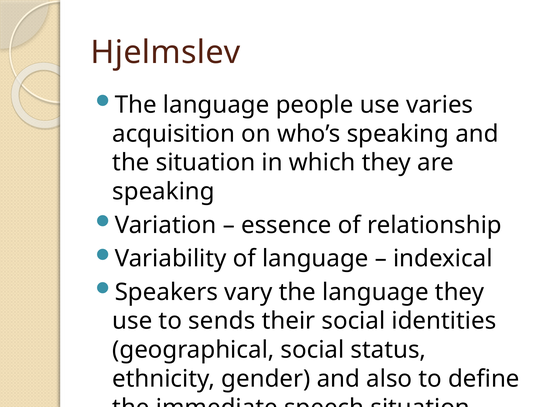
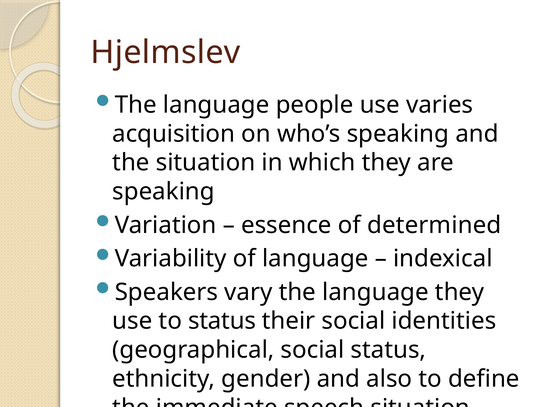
relationship: relationship -> determined
to sends: sends -> status
